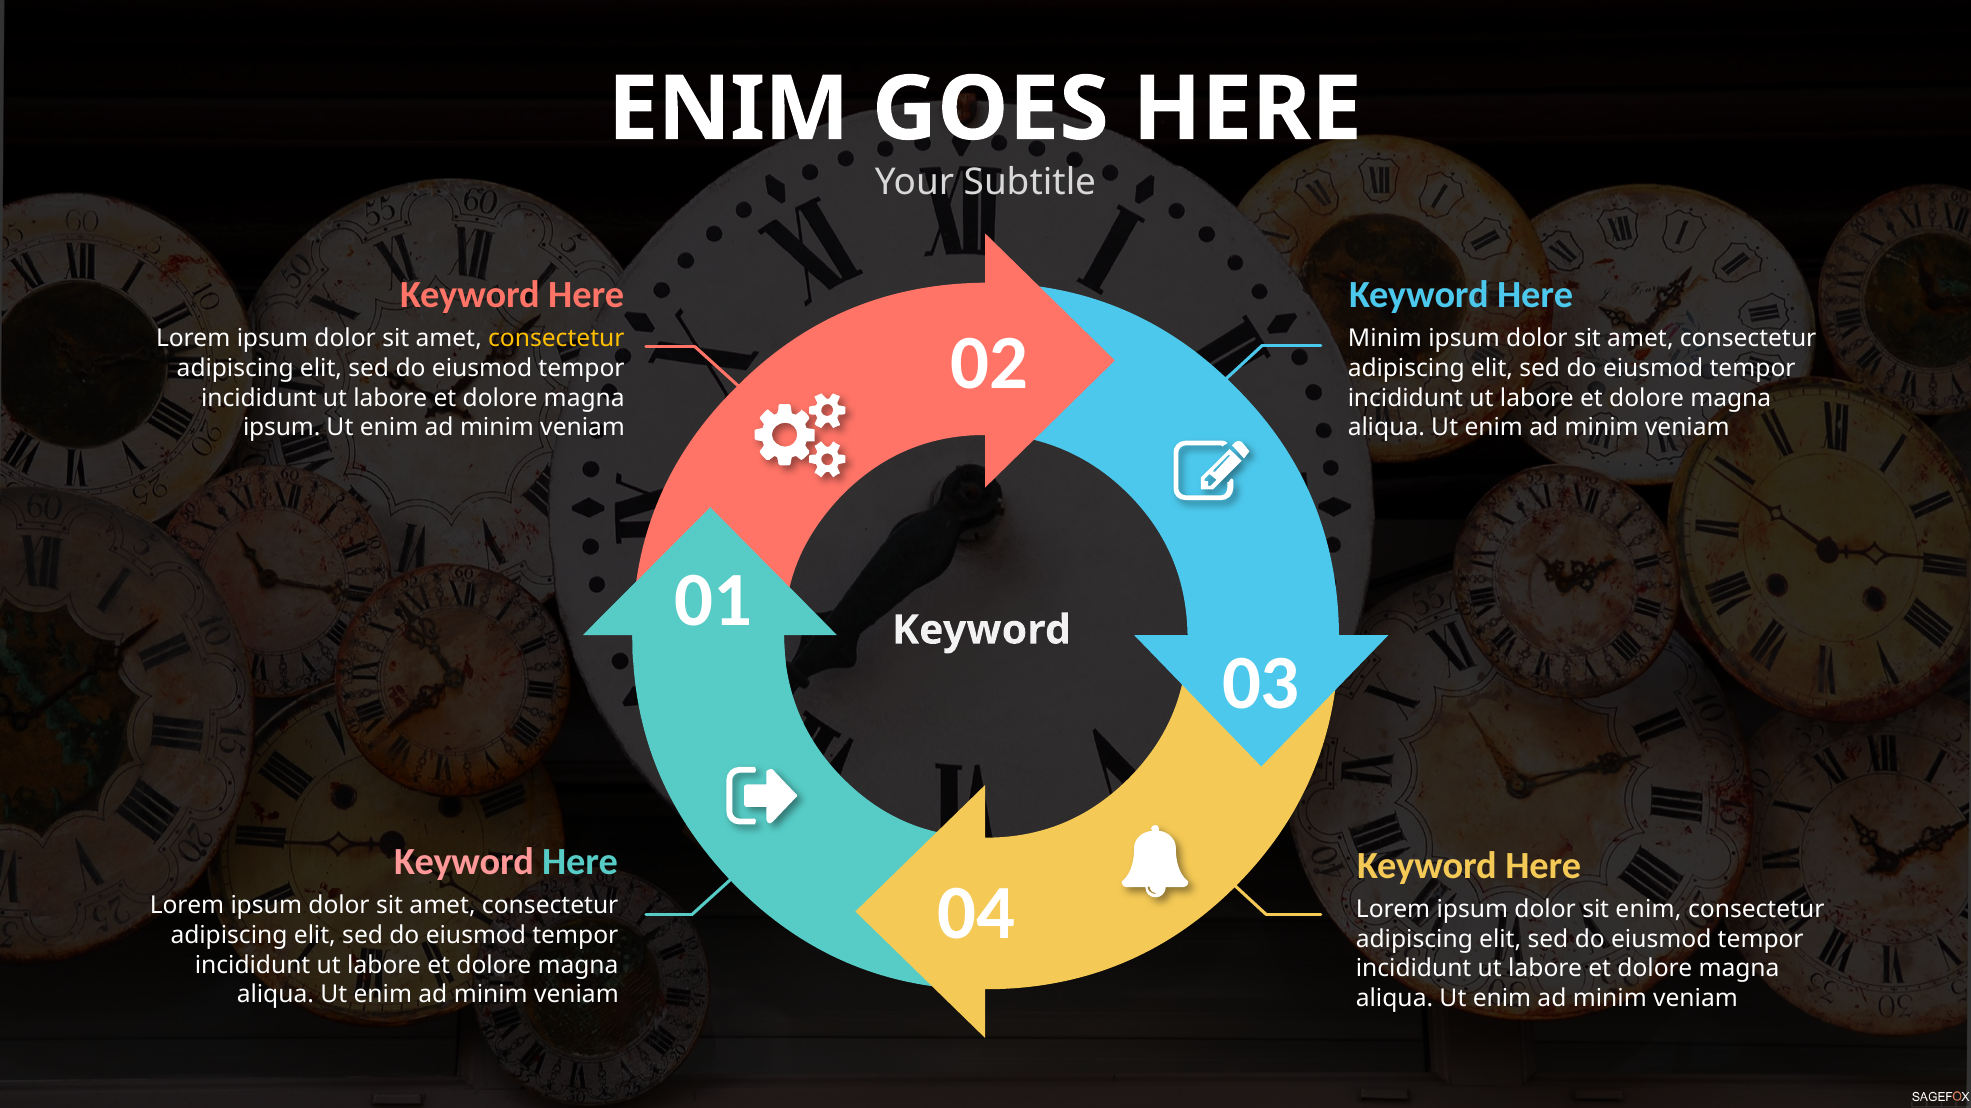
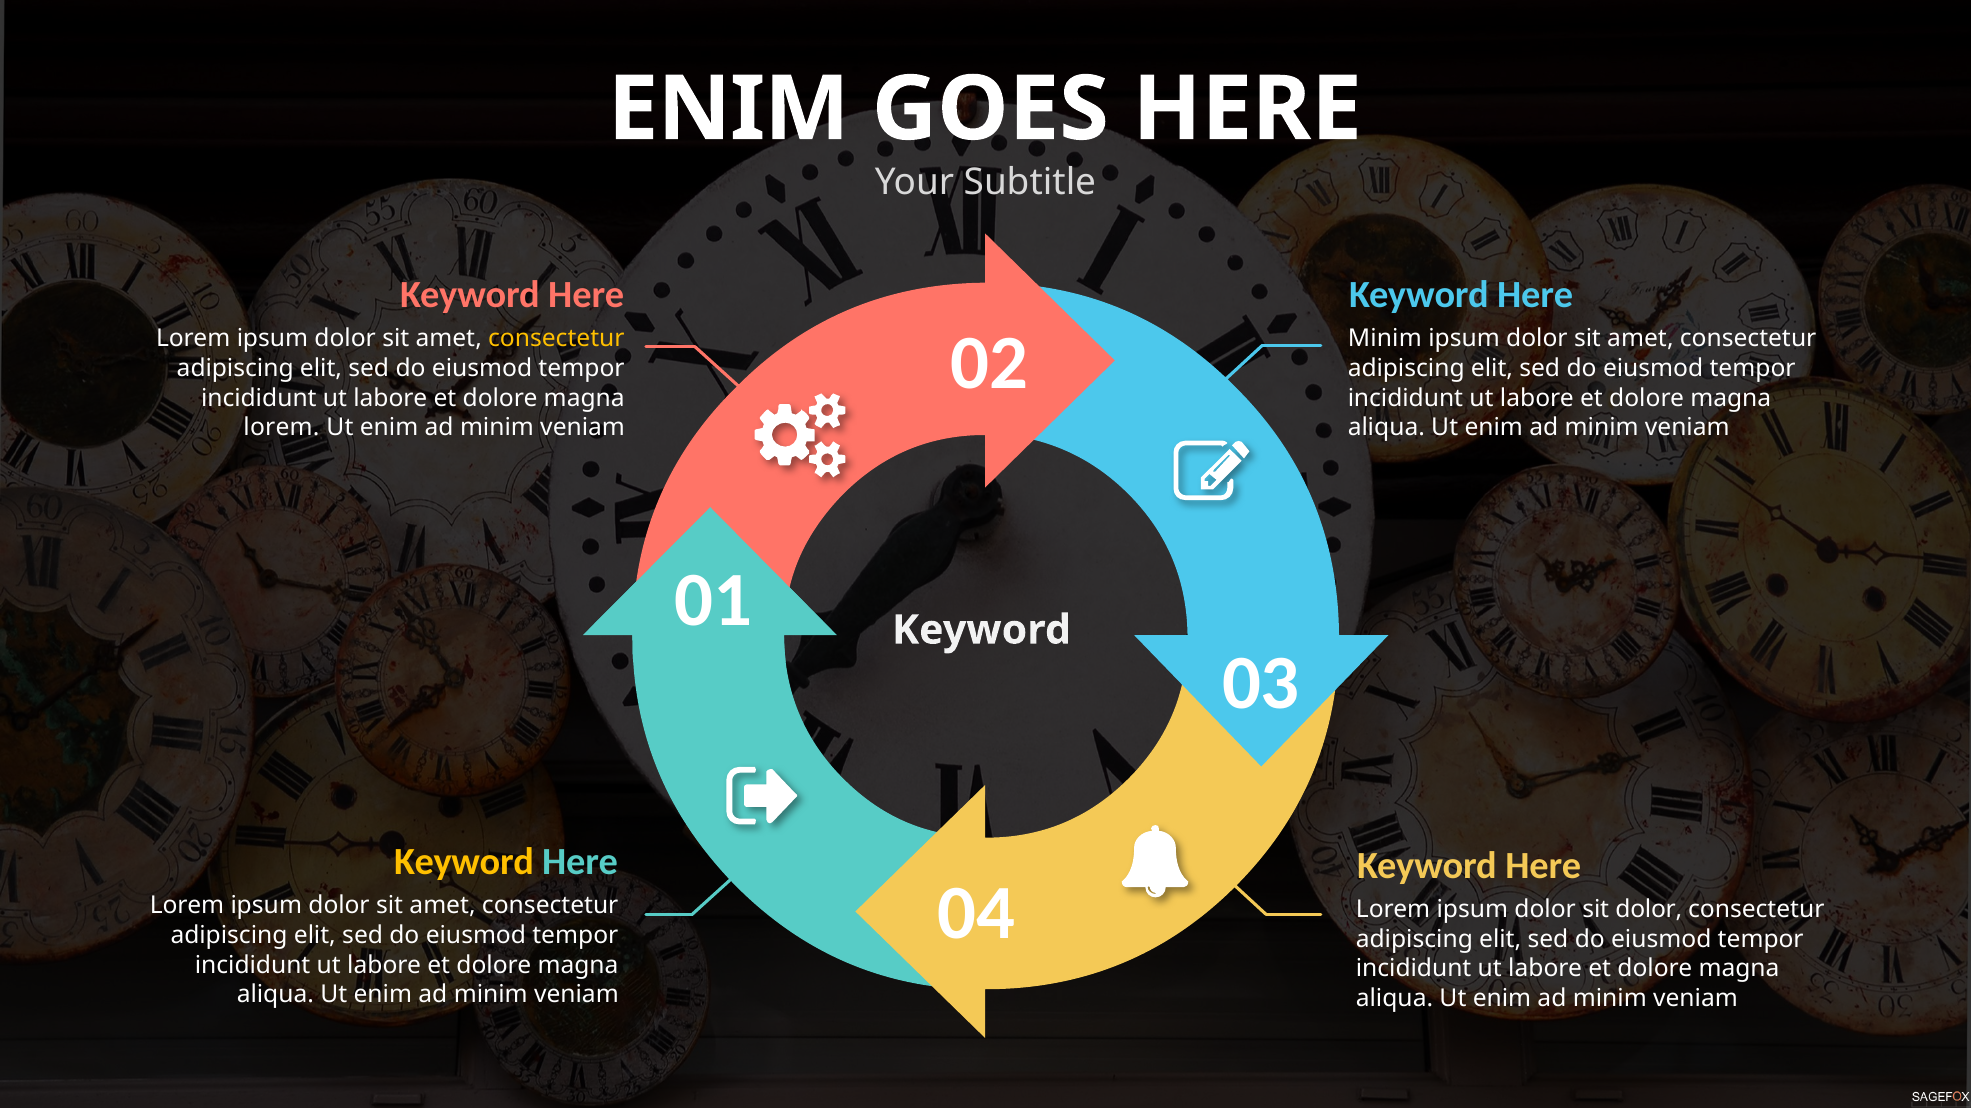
ipsum at (282, 428): ipsum -> lorem
Keyword at (464, 862) colour: pink -> yellow
sit enim: enim -> dolor
